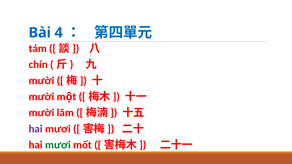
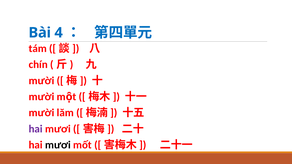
mươi at (58, 145) colour: green -> black
